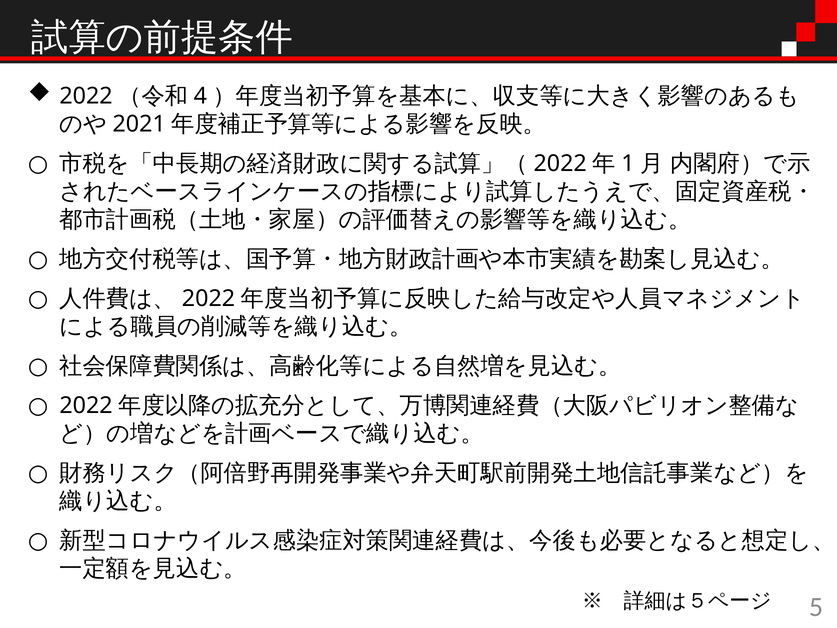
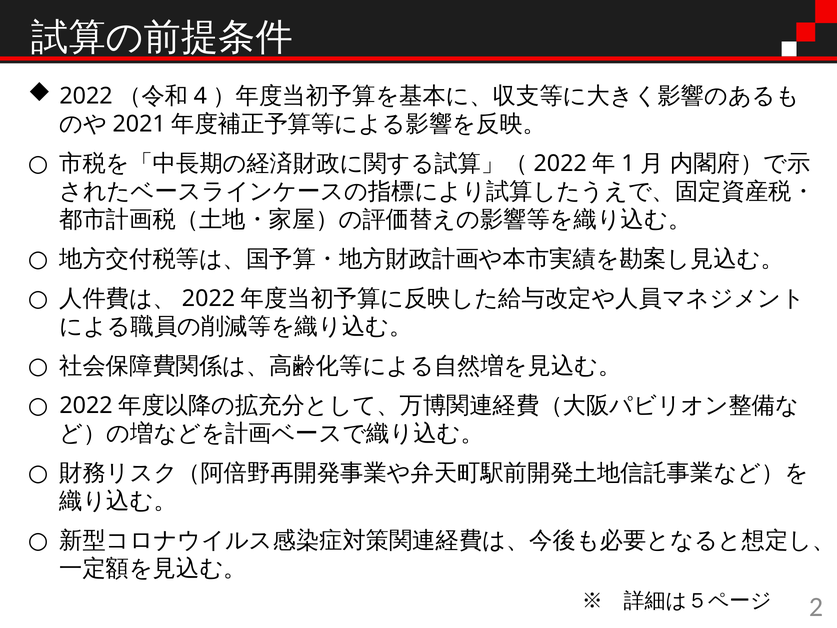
5: 5 -> 2
